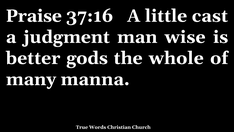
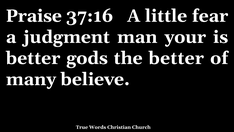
cast: cast -> fear
wise: wise -> your
the whole: whole -> better
manna: manna -> believe
